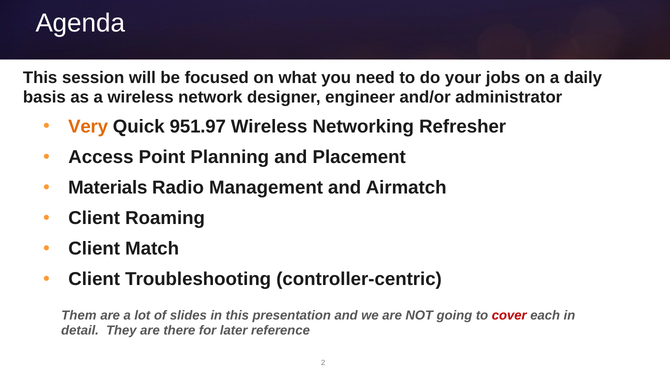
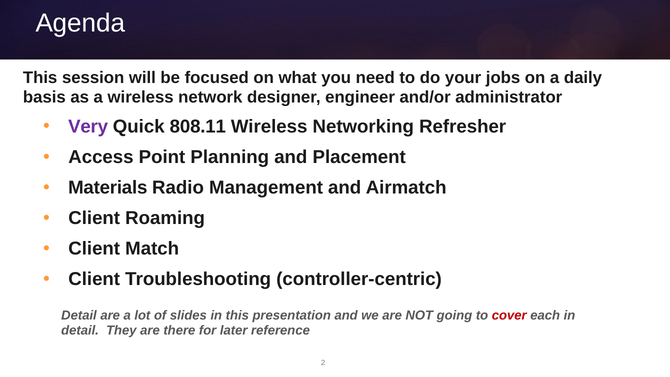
Very colour: orange -> purple
951.97: 951.97 -> 808.11
Them at (79, 315): Them -> Detail
